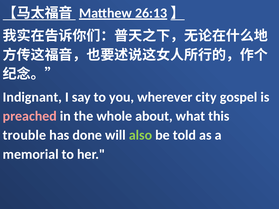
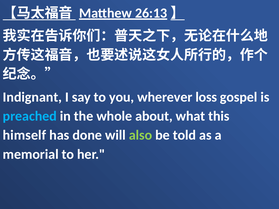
city: city -> loss
preached colour: pink -> light blue
trouble: trouble -> himself
